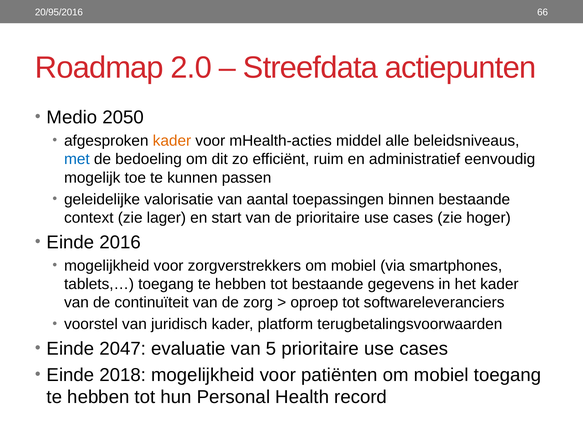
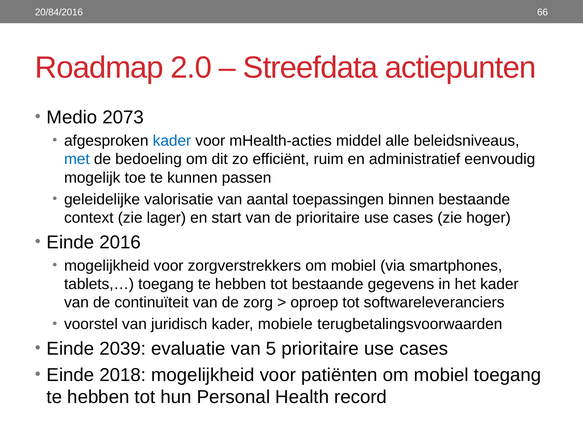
20/95/2016: 20/95/2016 -> 20/84/2016
2050: 2050 -> 2073
kader at (172, 141) colour: orange -> blue
platform: platform -> mobiele
2047: 2047 -> 2039
